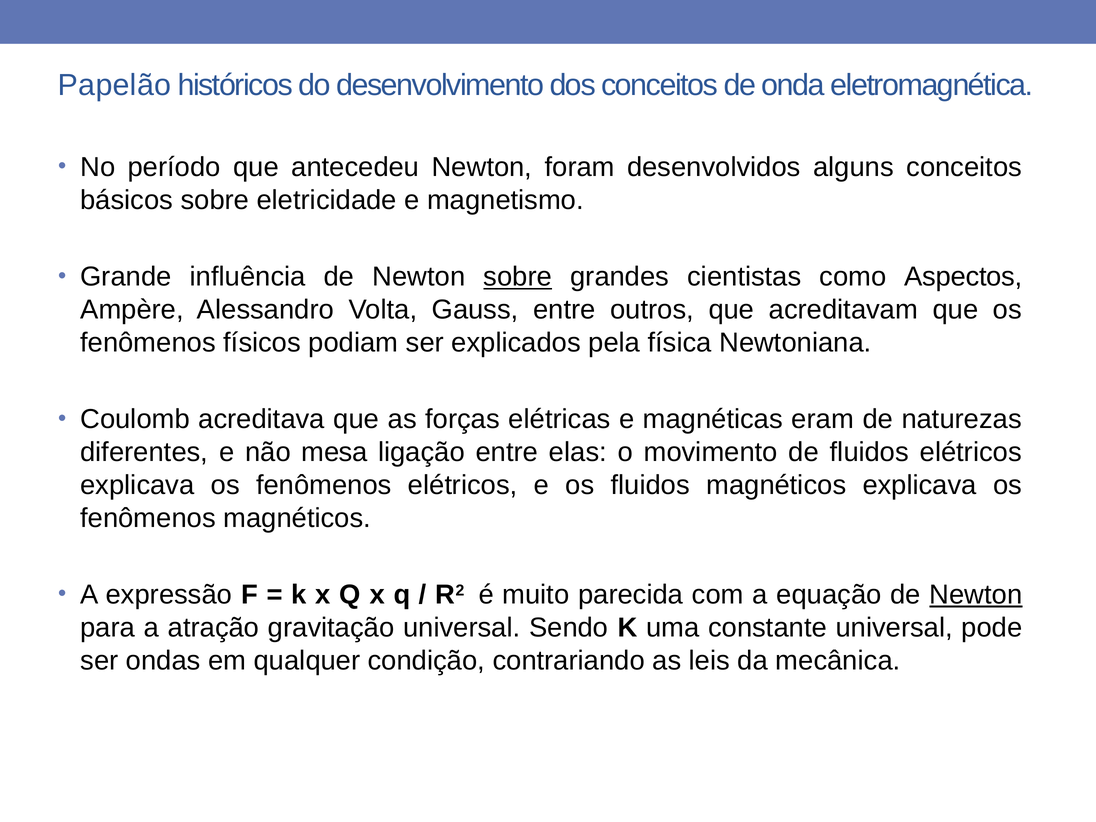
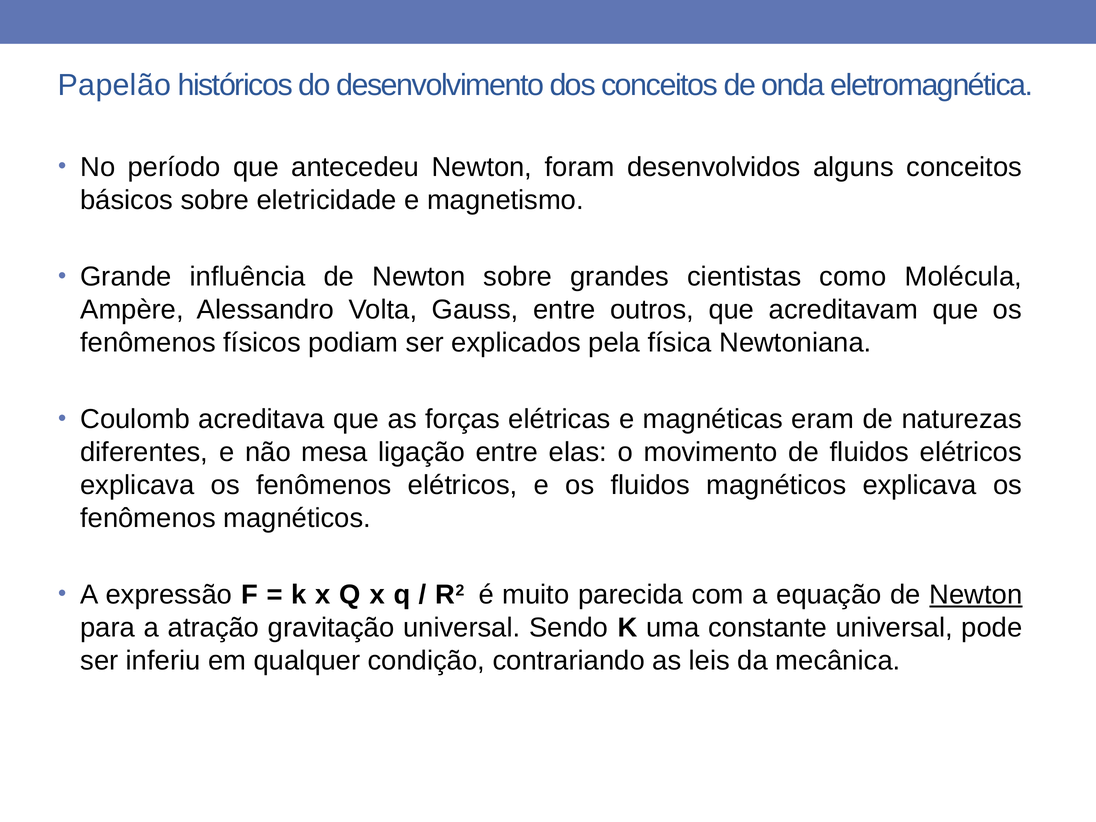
sobre at (518, 277) underline: present -> none
Aspectos: Aspectos -> Molécula
ondas: ondas -> inferiu
